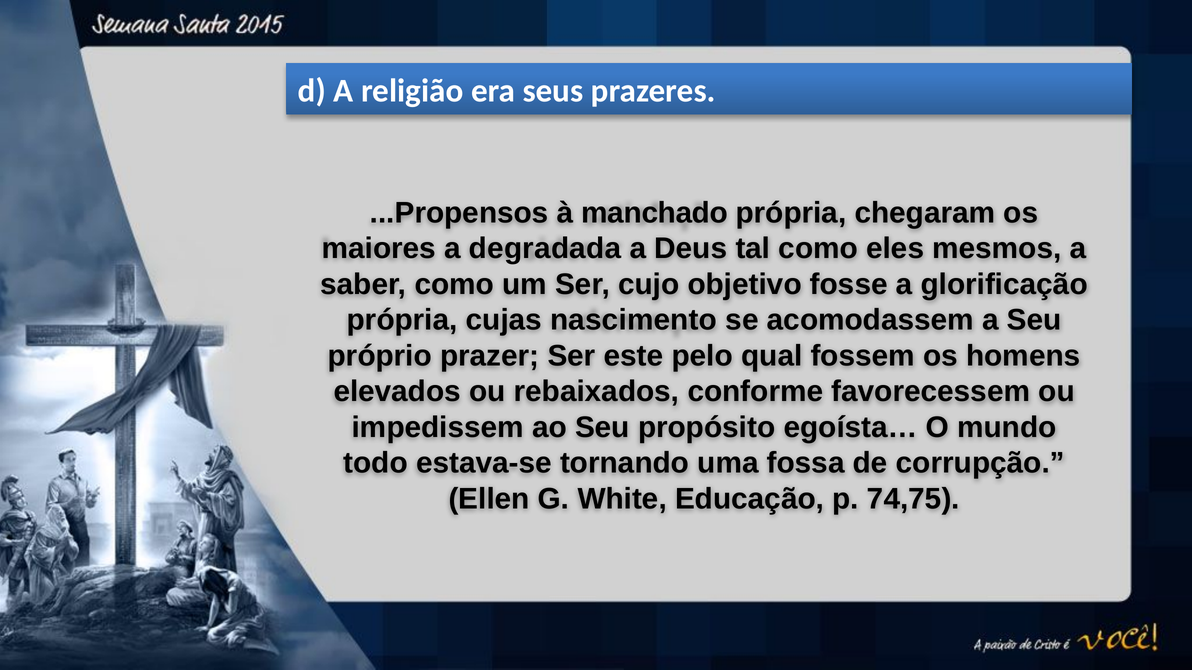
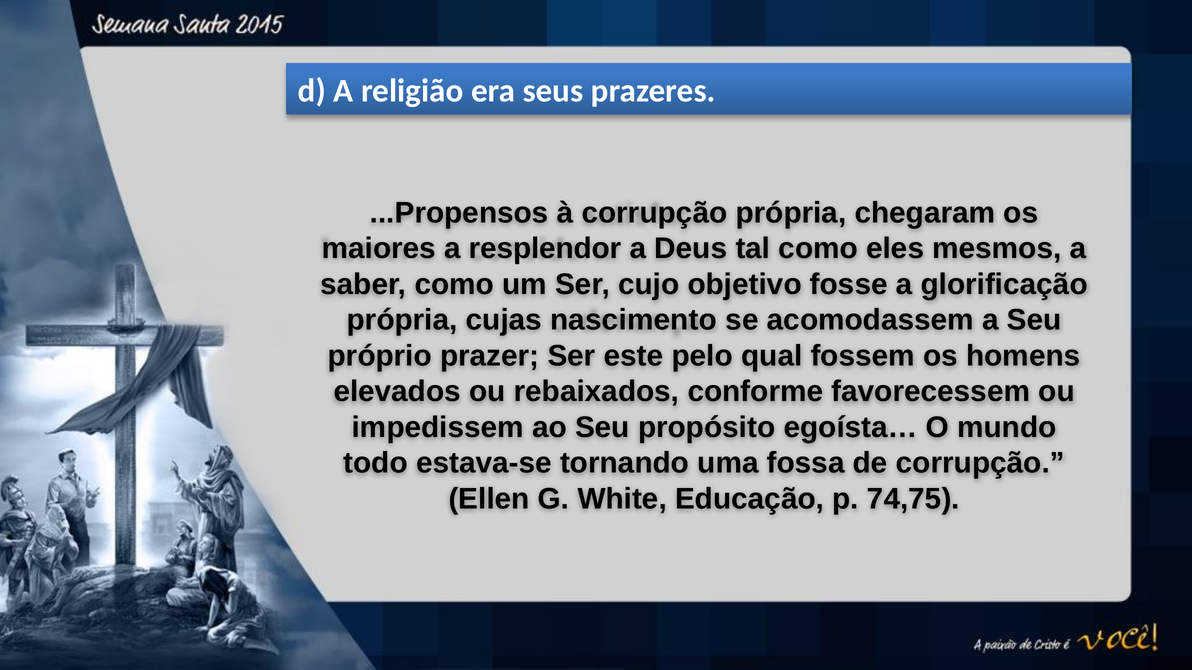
à manchado: manchado -> corrupção
degradada: degradada -> resplendor
